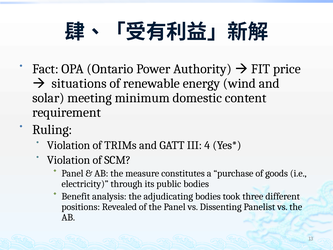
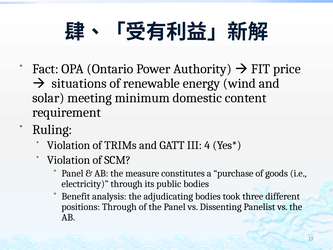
positions Revealed: Revealed -> Through
